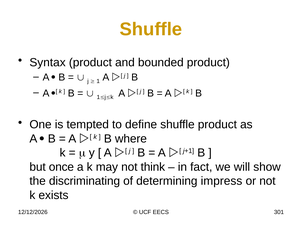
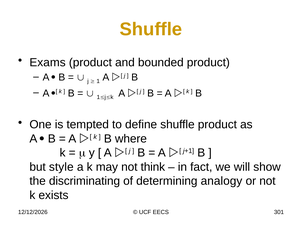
Syntax: Syntax -> Exams
once: once -> style
impress: impress -> analogy
